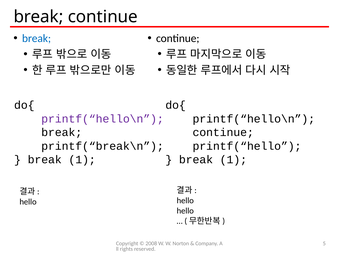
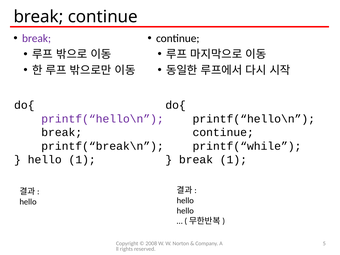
break at (37, 38) colour: blue -> purple
printf(“hello: printf(“hello -> printf(“while
break at (45, 160): break -> hello
